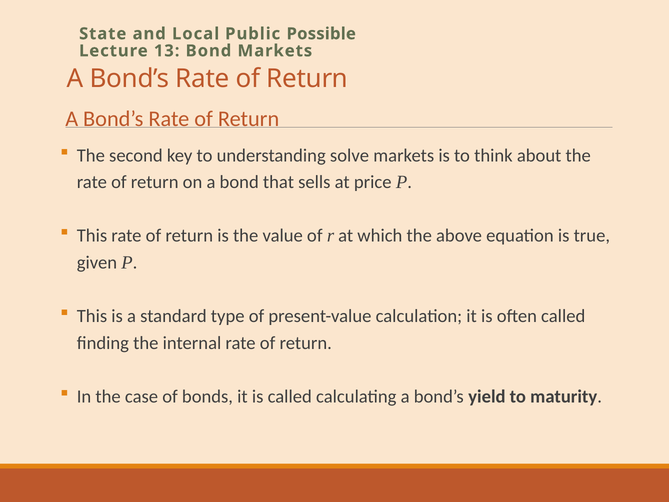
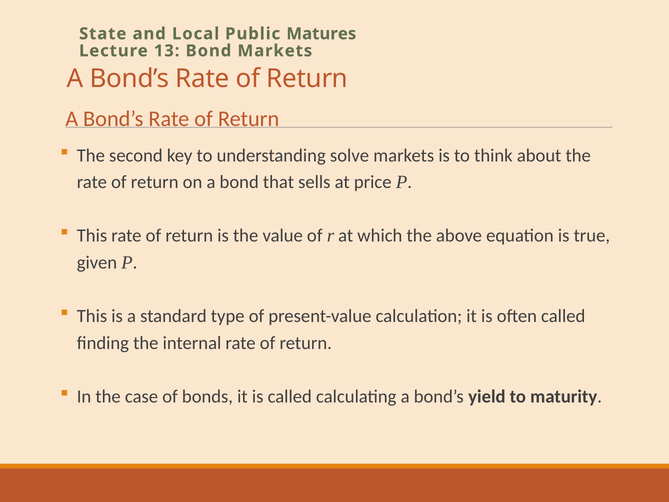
Possible: Possible -> Matures
